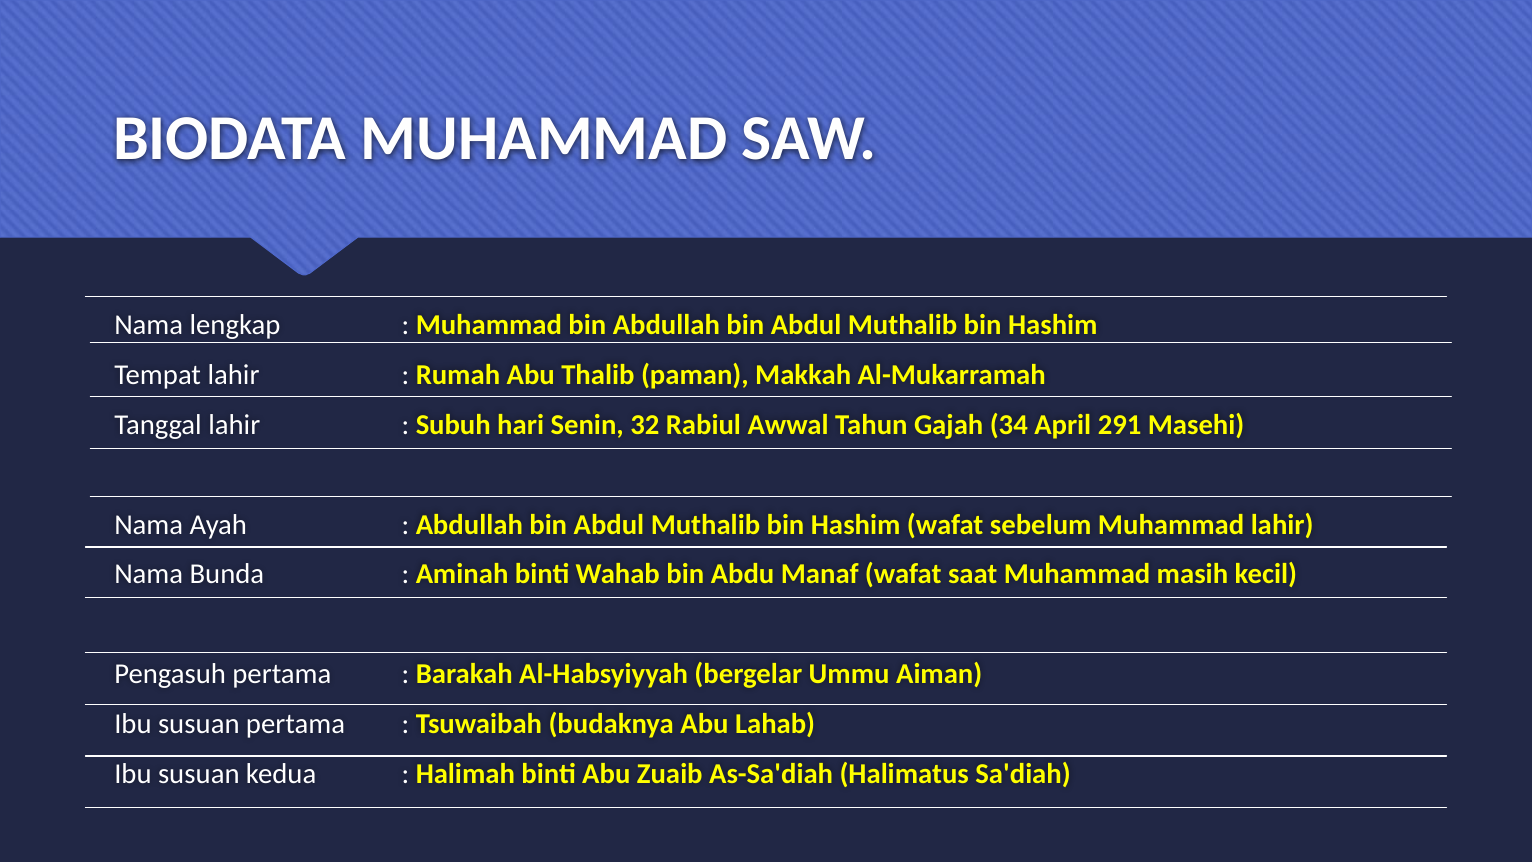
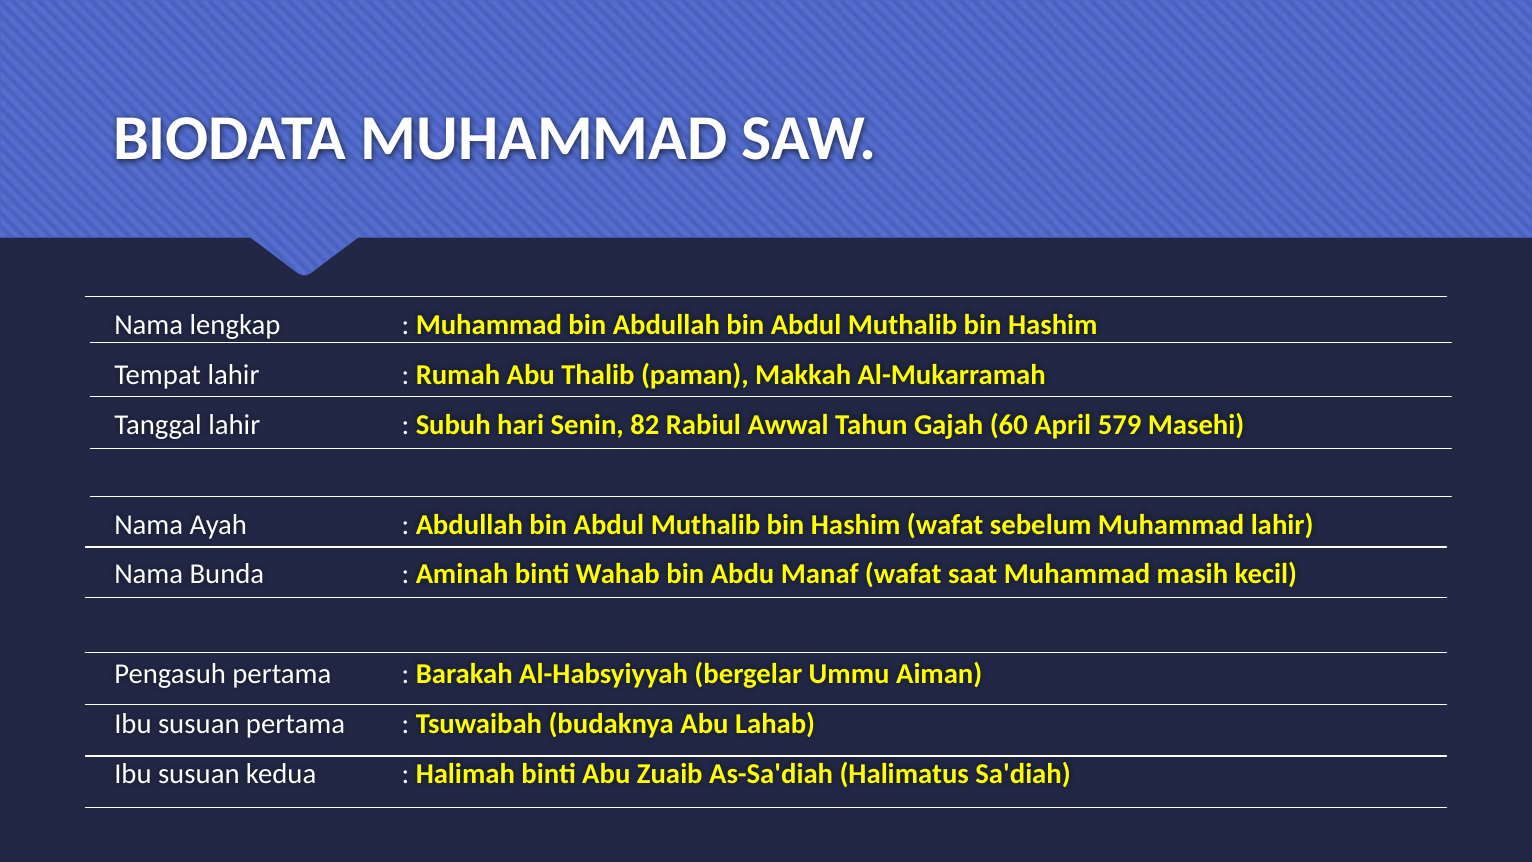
32: 32 -> 82
34: 34 -> 60
291: 291 -> 579
